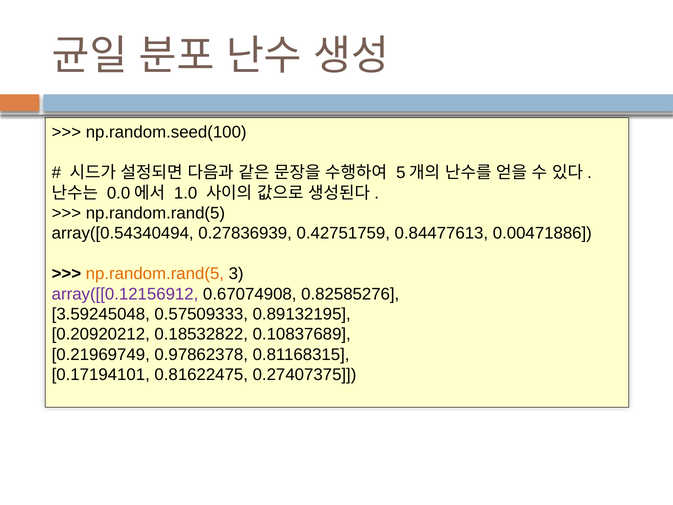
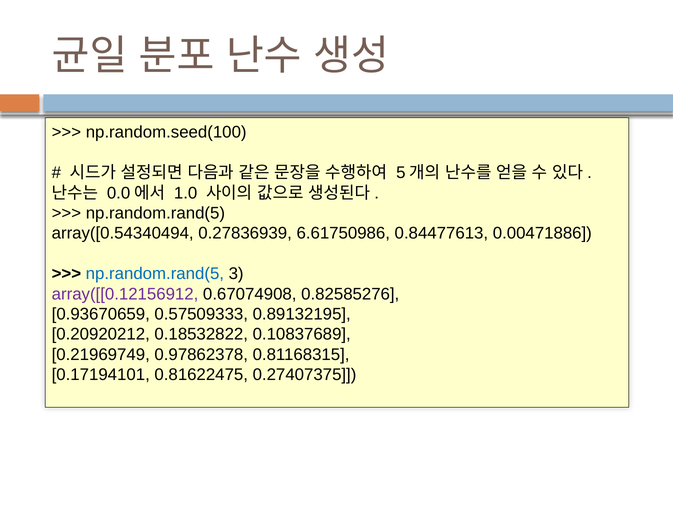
0.42751759: 0.42751759 -> 6.61750986
np.random.rand(5 at (155, 274) colour: orange -> blue
3.59245048: 3.59245048 -> 0.93670659
